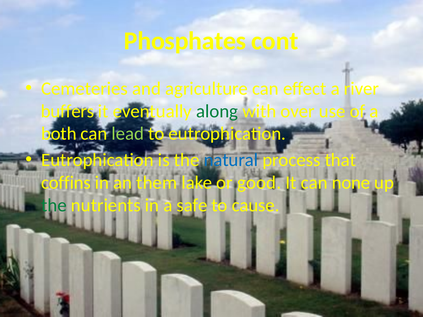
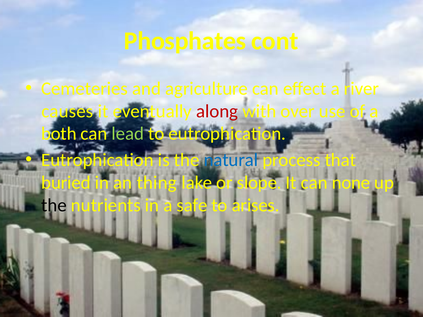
buffers: buffers -> causes
along colour: green -> red
coffins: coffins -> buried
them: them -> thing
good: good -> slope
the at (54, 205) colour: green -> black
cause: cause -> arises
